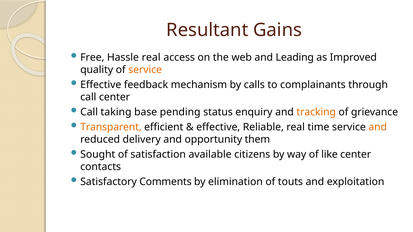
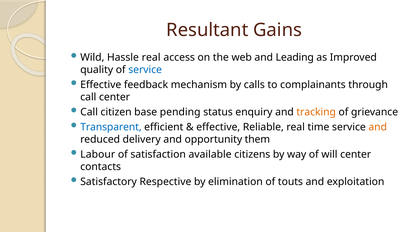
Free: Free -> Wild
service at (145, 70) colour: orange -> blue
taking: taking -> citizen
Transparent colour: orange -> blue
Sought: Sought -> Labour
like: like -> will
Comments: Comments -> Respective
